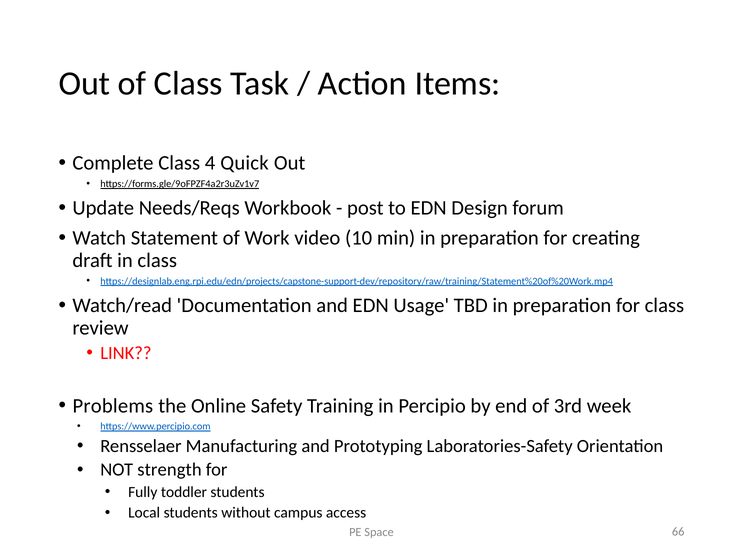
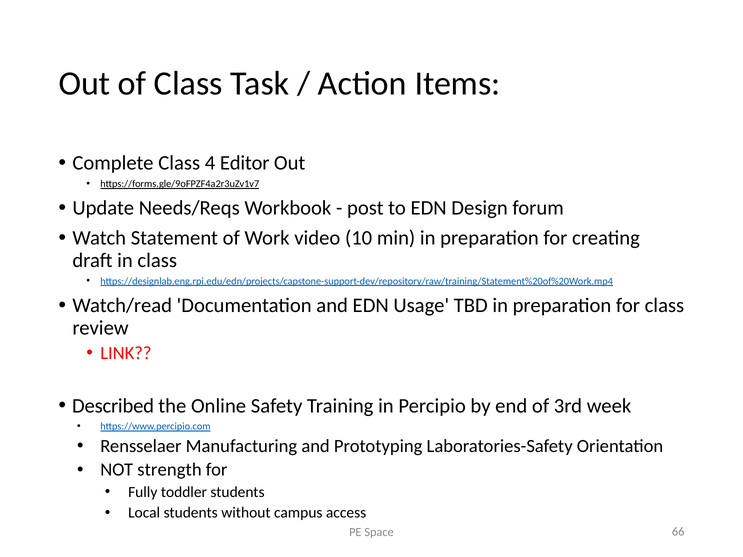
Quick: Quick -> Editor
Problems: Problems -> Described
